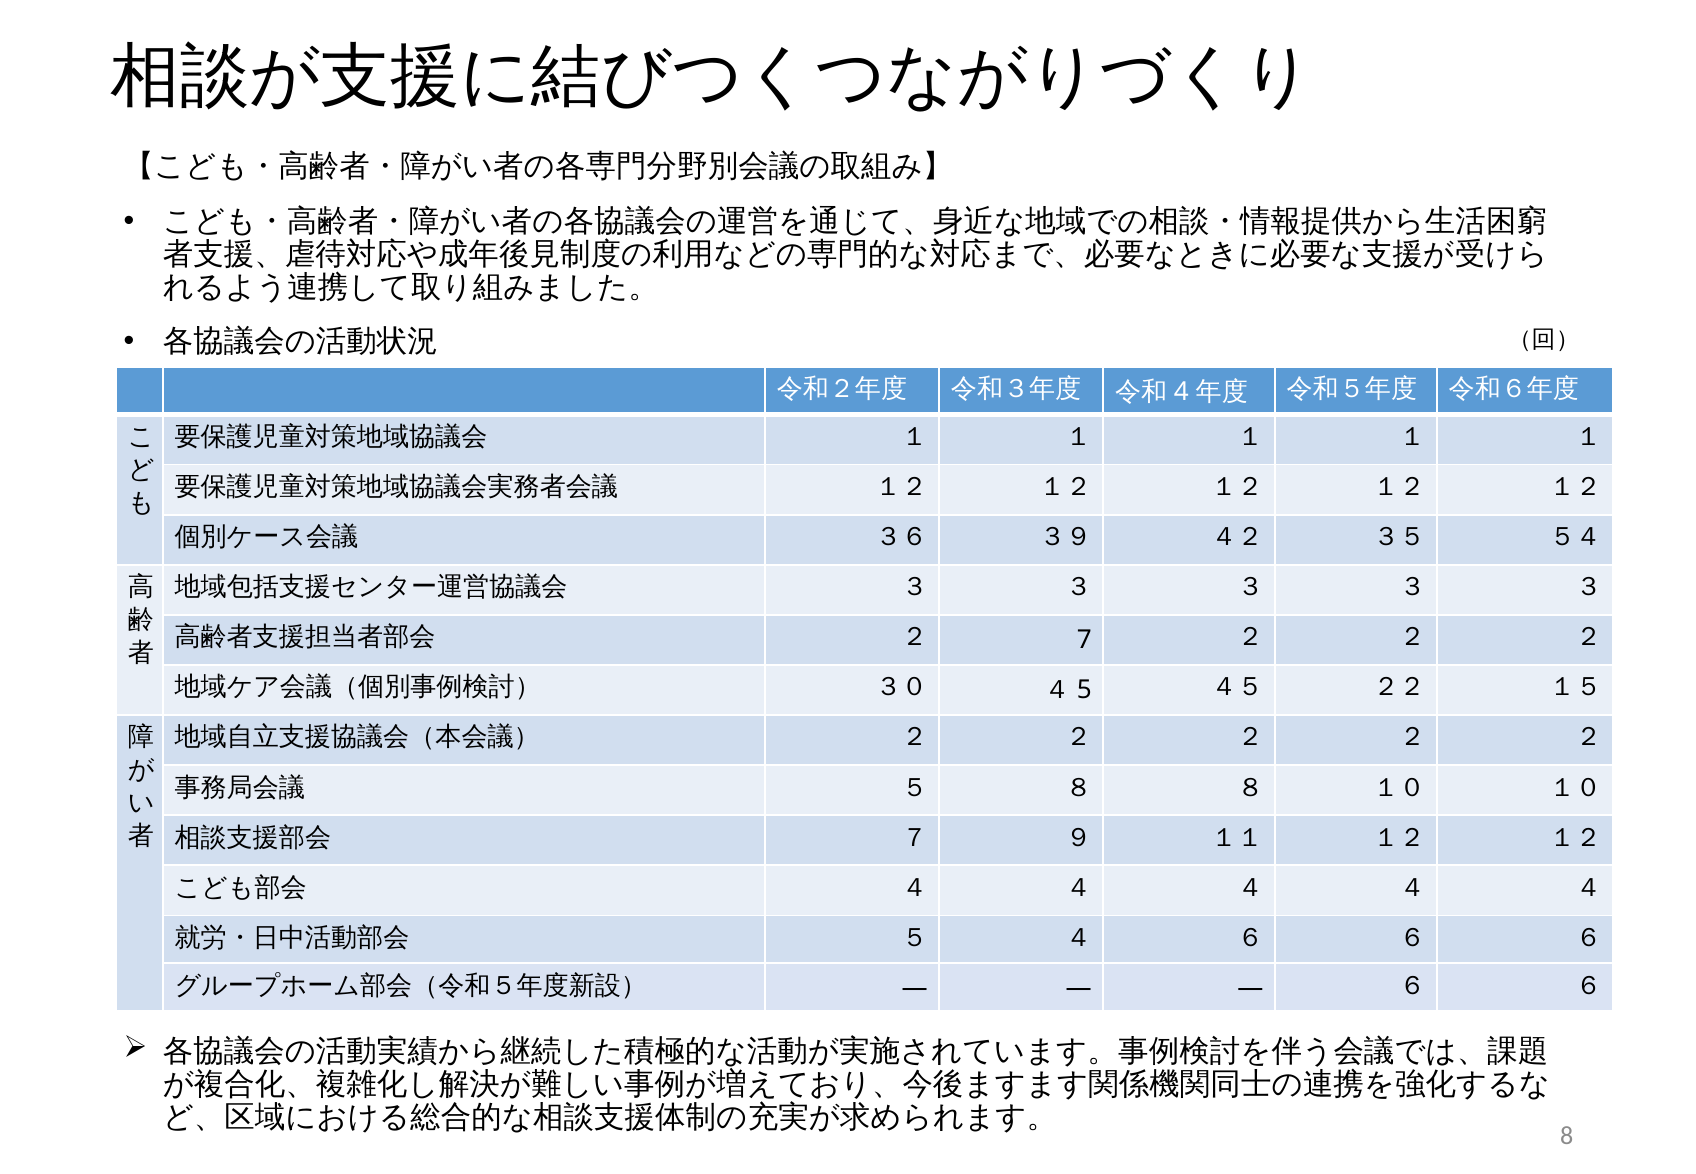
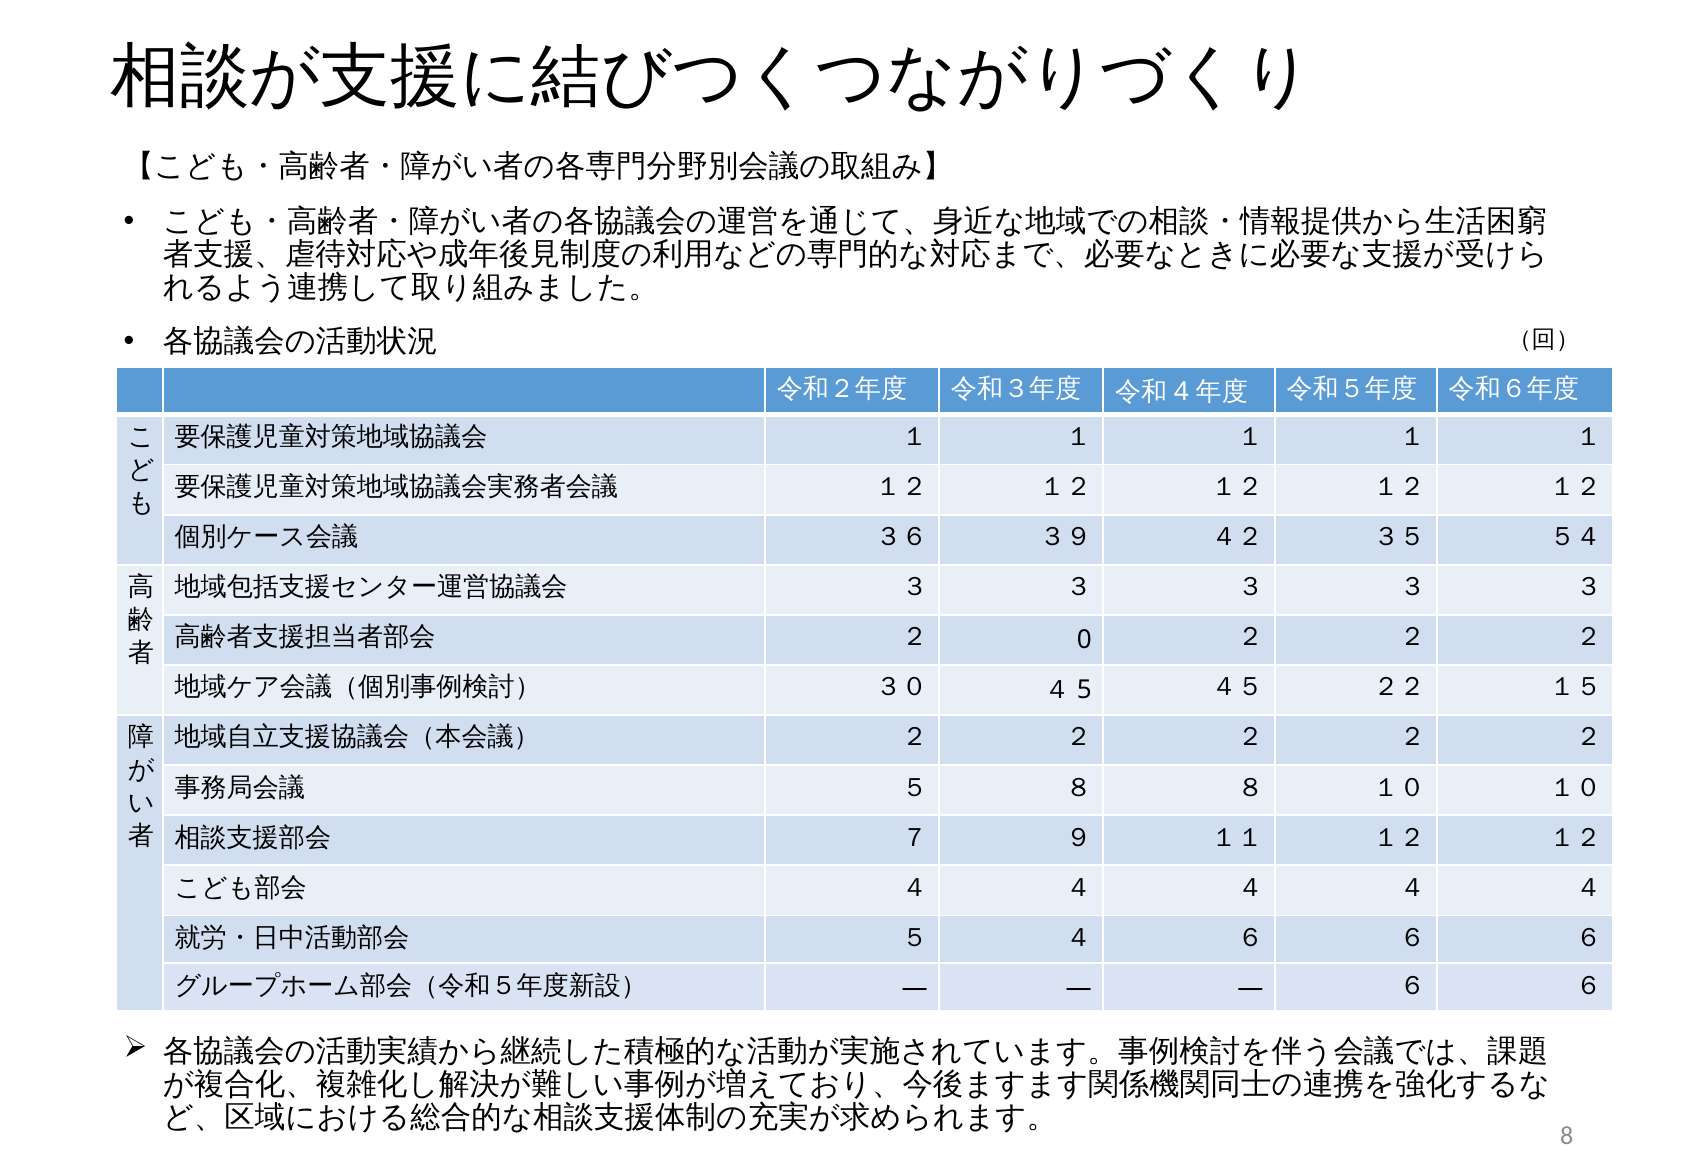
7: 7 -> 0
